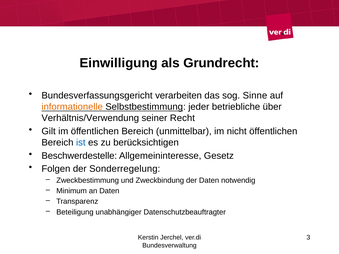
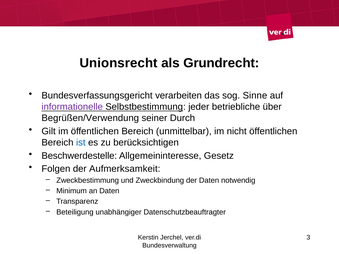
Einwilligung: Einwilligung -> Unionsrecht
informationelle colour: orange -> purple
Verhältnis/Verwendung: Verhältnis/Verwendung -> Begrüßen/Verwendung
Recht: Recht -> Durch
Sonderregelung: Sonderregelung -> Aufmerksamkeit
